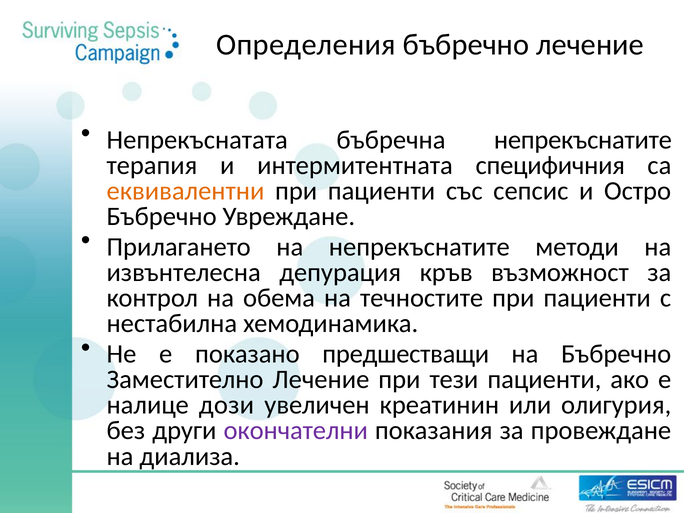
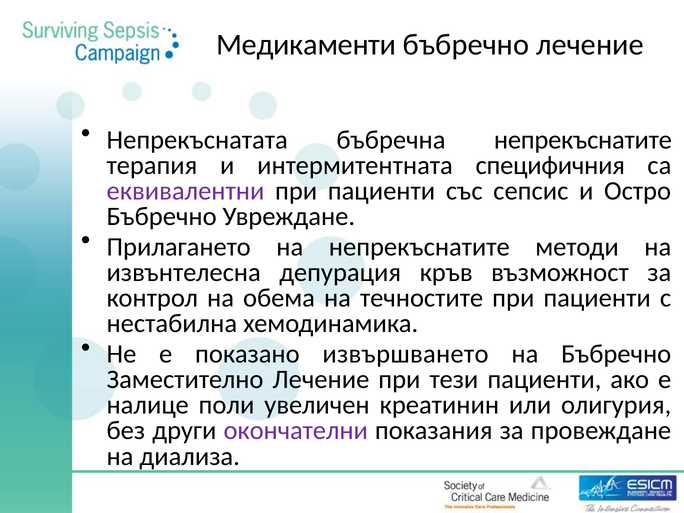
Определения: Определения -> Медикаменти
еквивалентни colour: orange -> purple
предшестващи: предшестващи -> извършването
дози: дози -> поли
